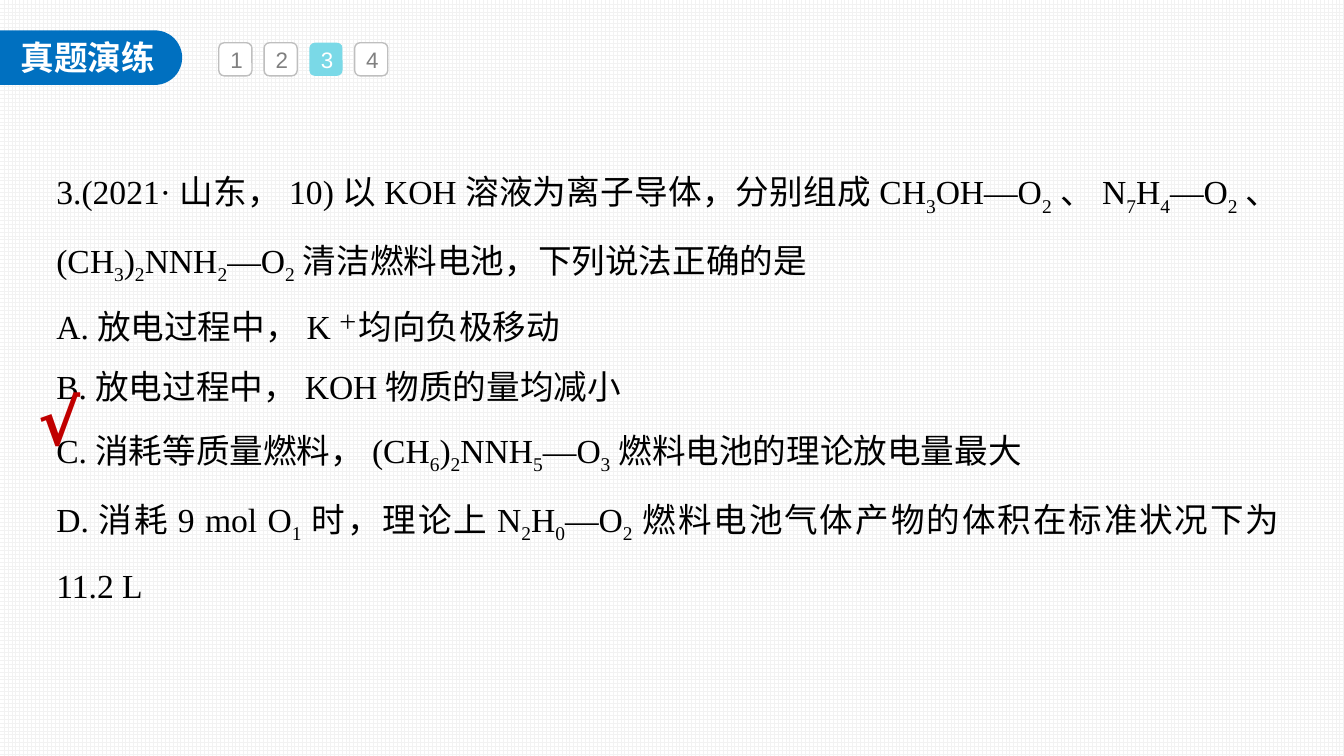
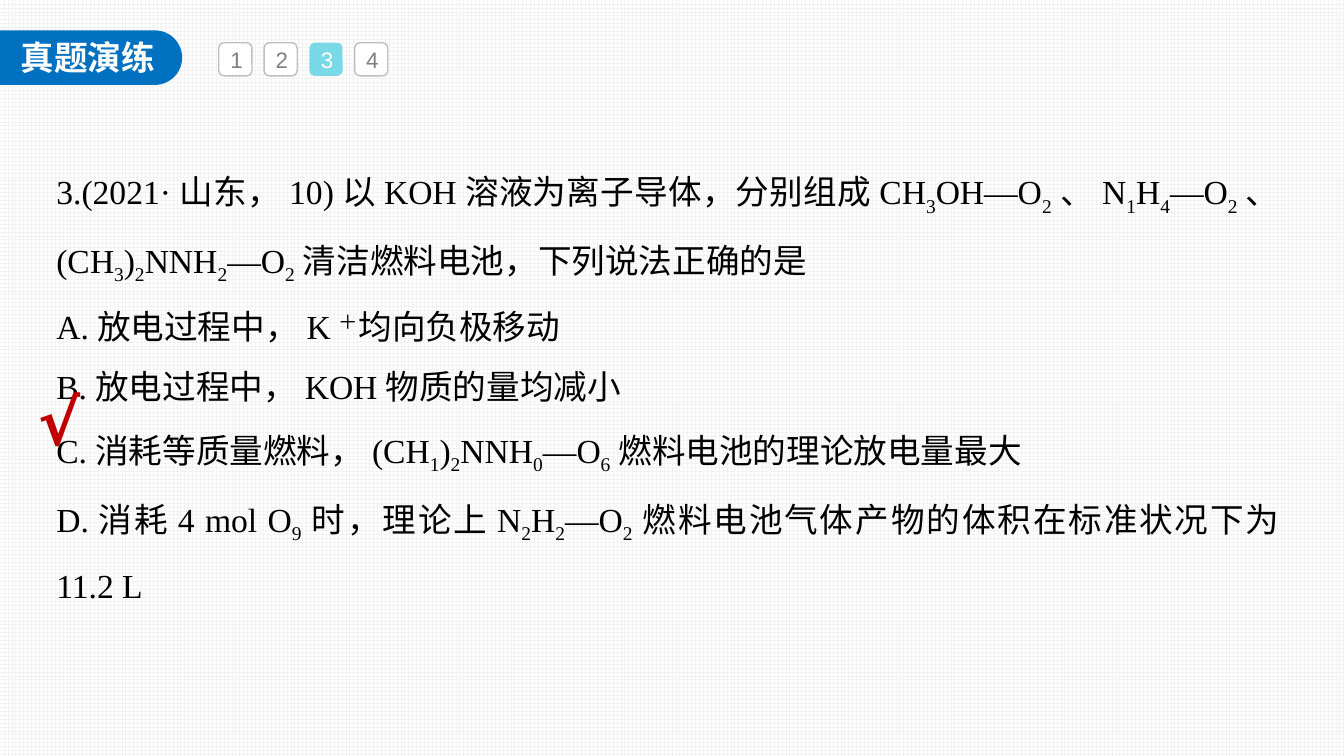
7 at (1131, 207): 7 -> 1
6 at (435, 465): 6 -> 1
5: 5 -> 0
3 at (606, 465): 3 -> 6
9 at (186, 521): 9 -> 4
1 at (297, 534): 1 -> 9
0 at (560, 534): 0 -> 2
